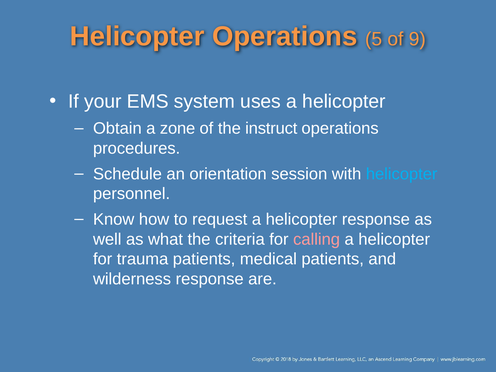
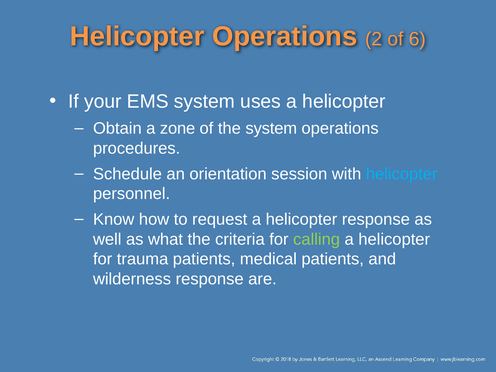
5: 5 -> 2
9: 9 -> 6
the instruct: instruct -> system
calling colour: pink -> light green
